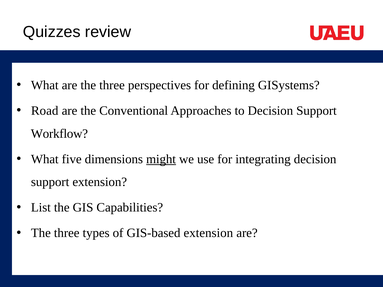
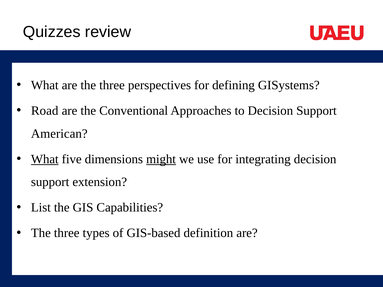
Workflow: Workflow -> American
What at (45, 159) underline: none -> present
GIS-based extension: extension -> definition
